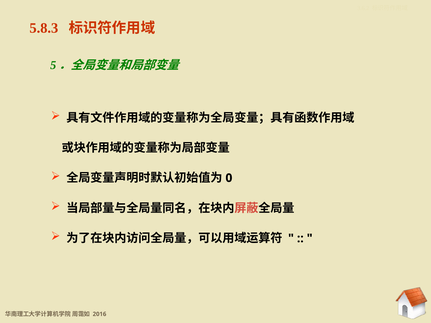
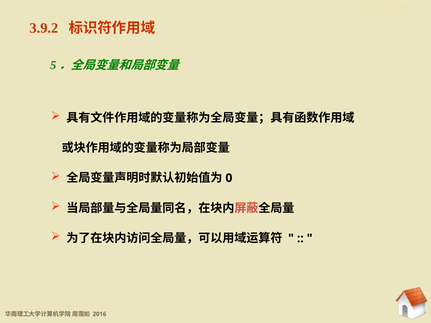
5.8.3: 5.8.3 -> 3.9.2
